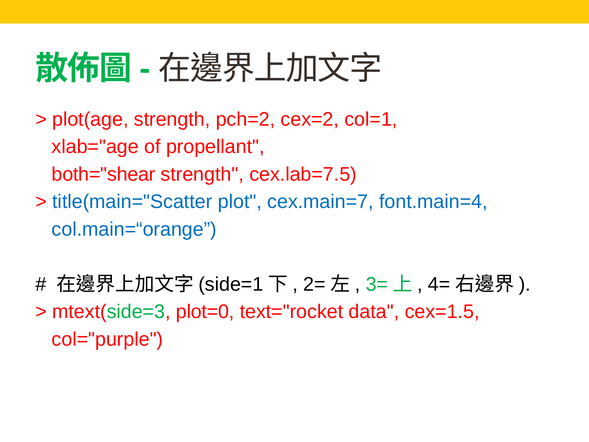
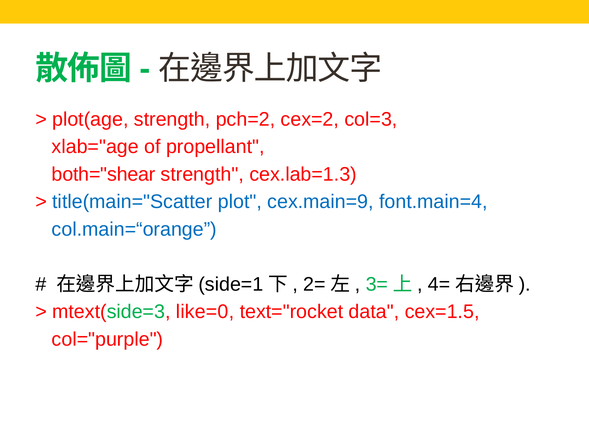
col=1: col=1 -> col=3
cex.lab=7.5: cex.lab=7.5 -> cex.lab=1.3
cex.main=7: cex.main=7 -> cex.main=9
plot=0: plot=0 -> like=0
